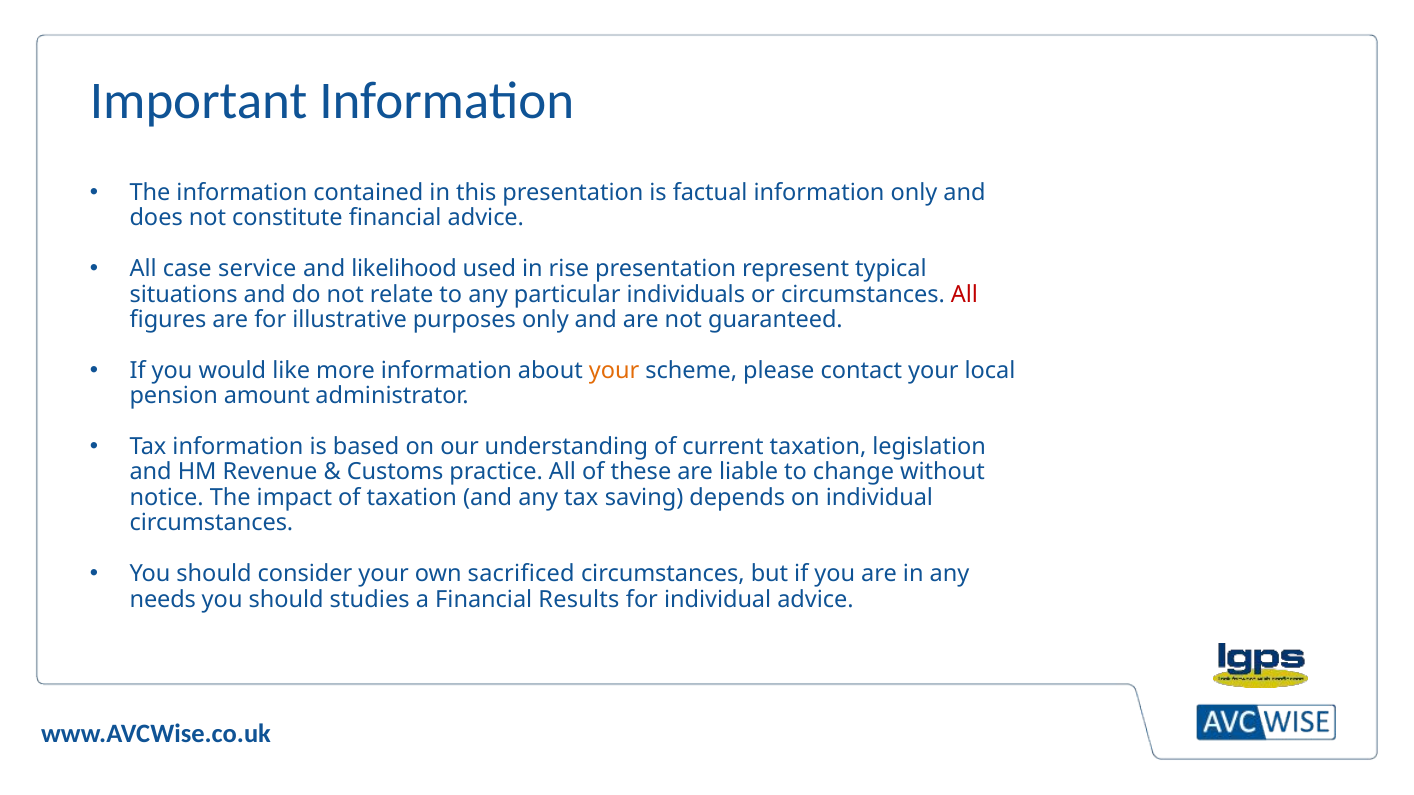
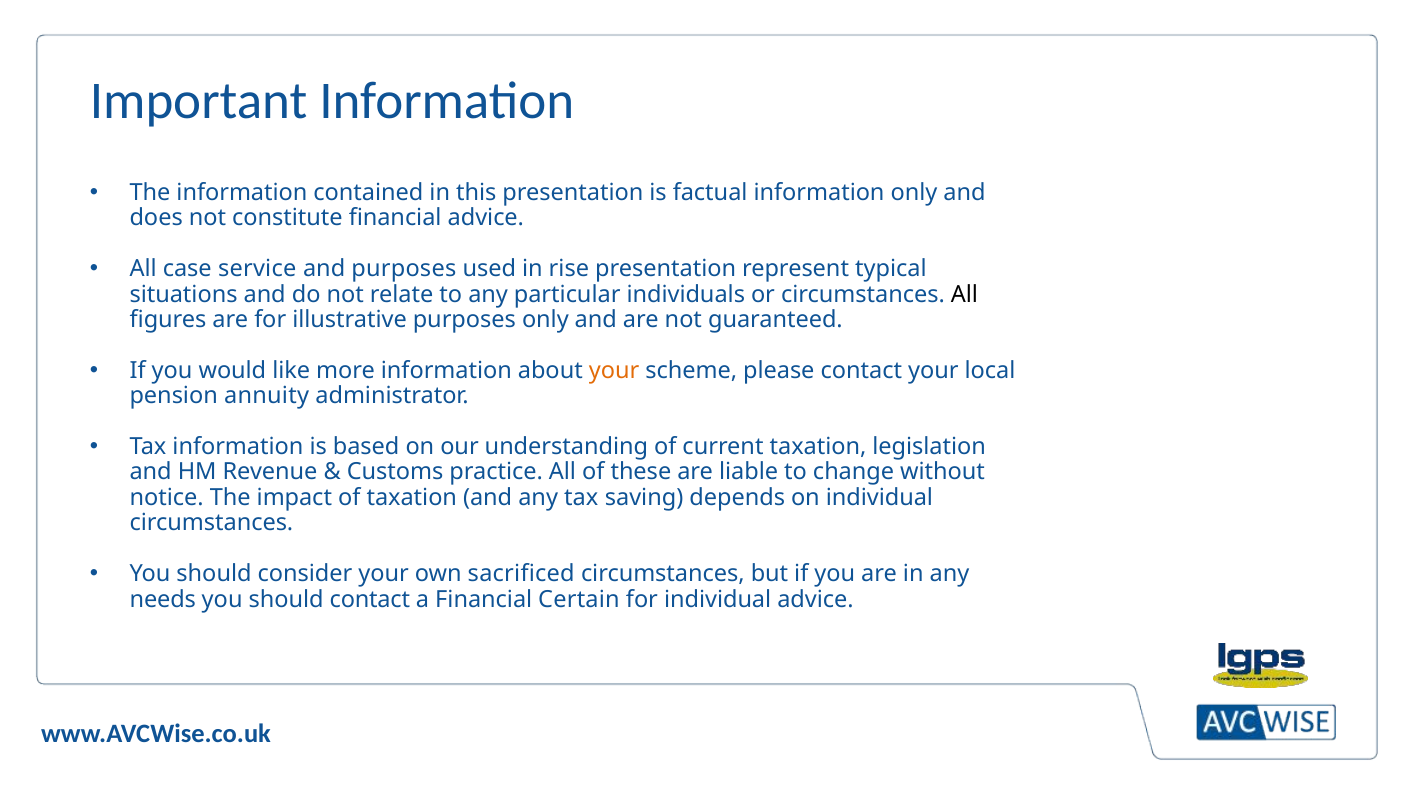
and likelihood: likelihood -> purposes
All at (964, 294) colour: red -> black
amount: amount -> annuity
should studies: studies -> contact
Results: Results -> Certain
